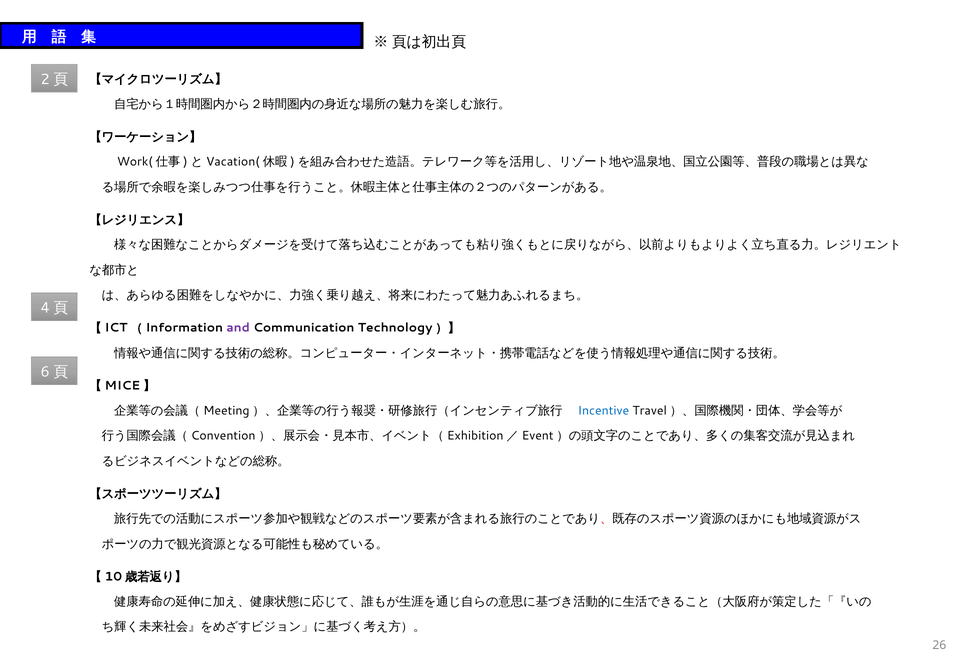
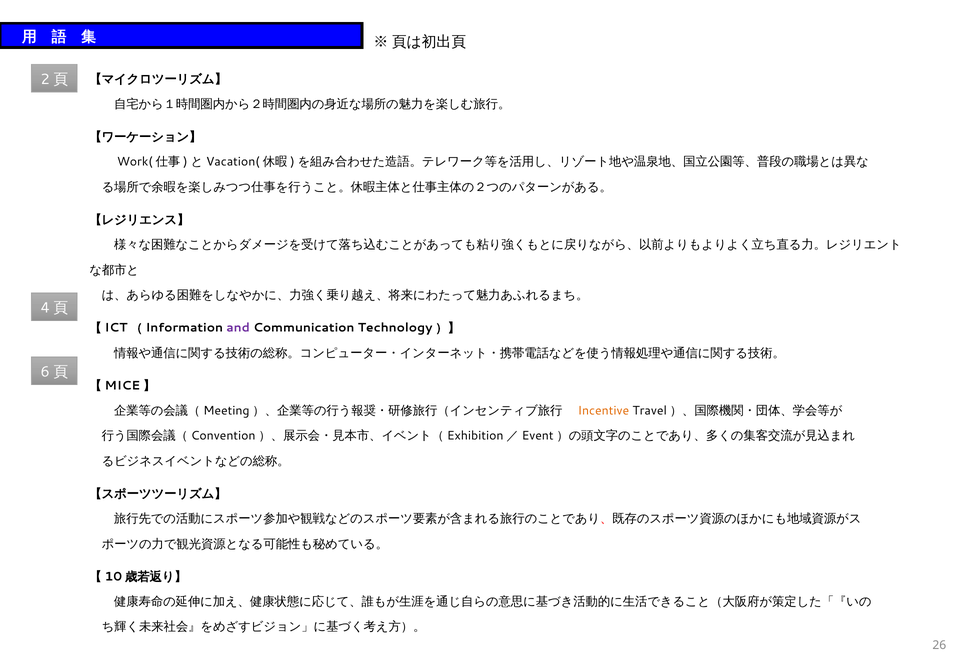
Incentive colour: blue -> orange
